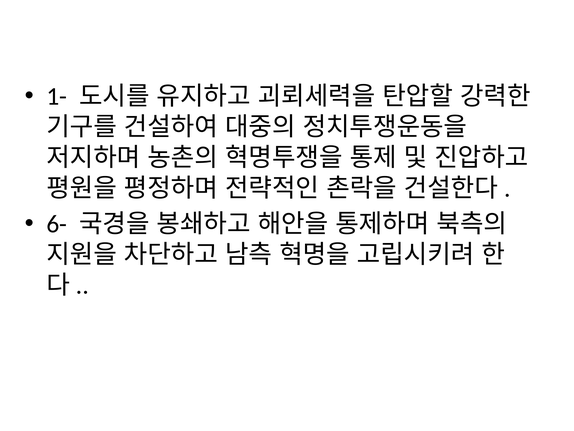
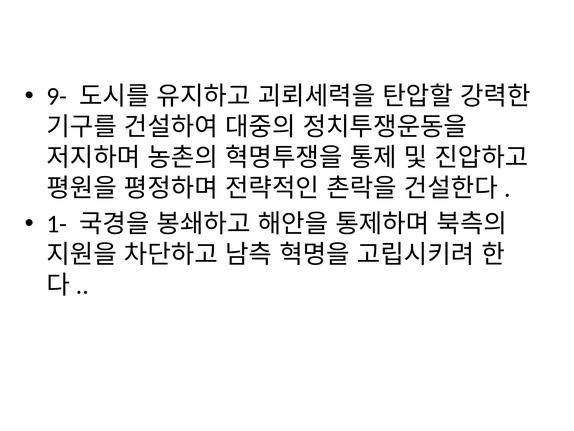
1-: 1- -> 9-
6-: 6- -> 1-
